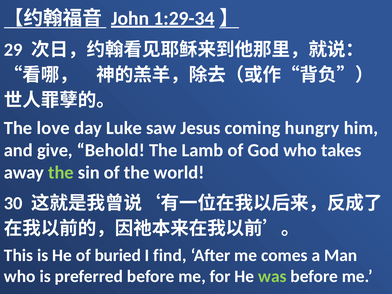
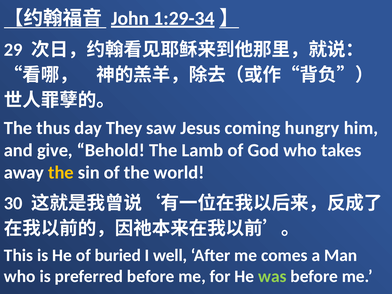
love: love -> thus
Luke: Luke -> They
the at (61, 172) colour: light green -> yellow
find: find -> well
